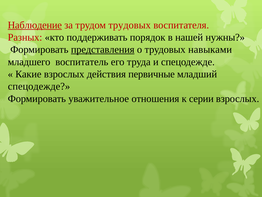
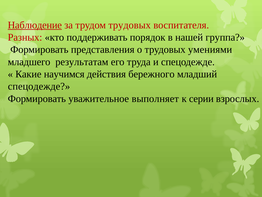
нужны: нужны -> группа
представления underline: present -> none
навыками: навыками -> умениями
воспитатель: воспитатель -> результатам
Какие взрослых: взрослых -> научимся
первичные: первичные -> бережного
отношения: отношения -> выполняет
